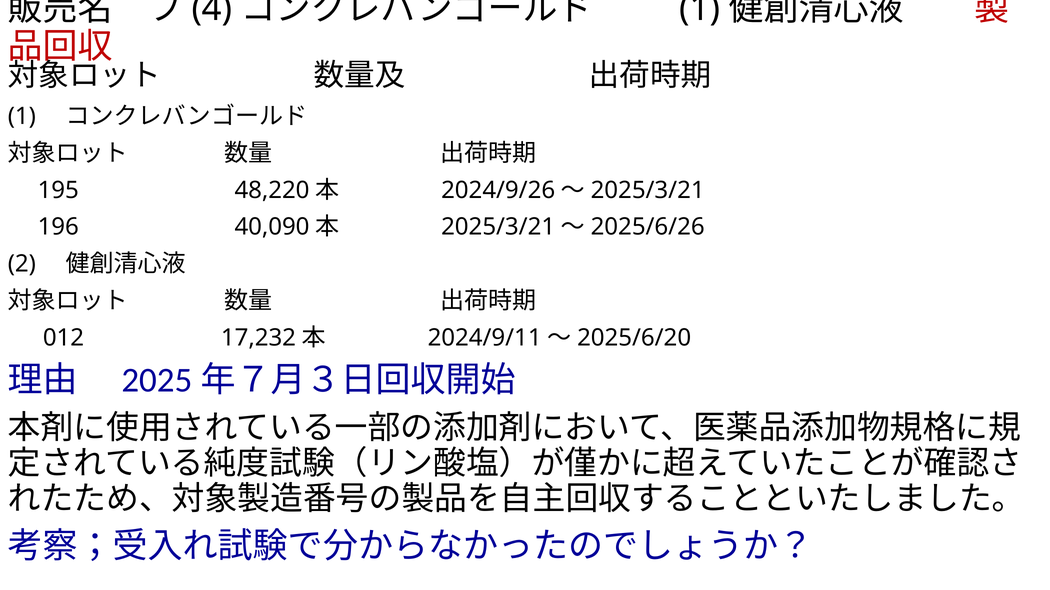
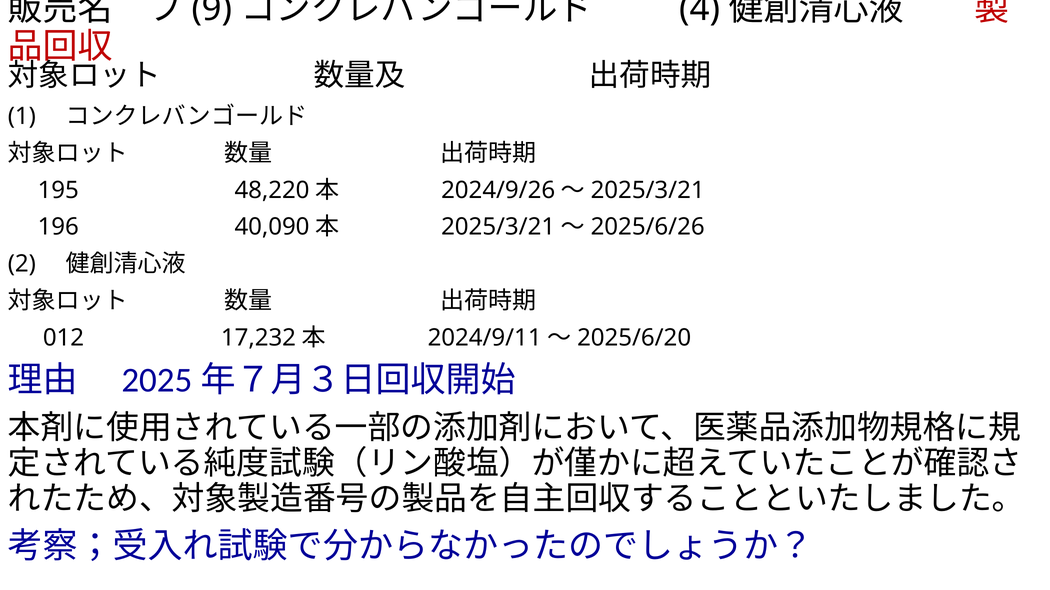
4: 4 -> 9
1 at (700, 9): 1 -> 4
